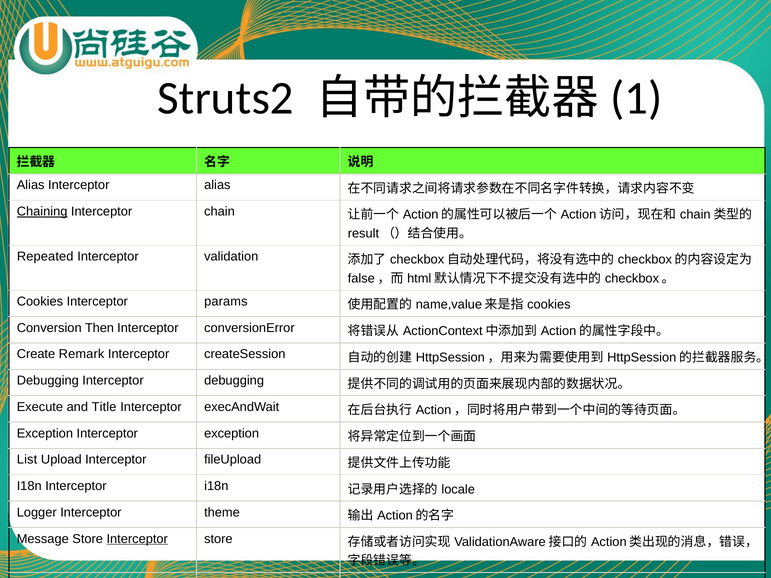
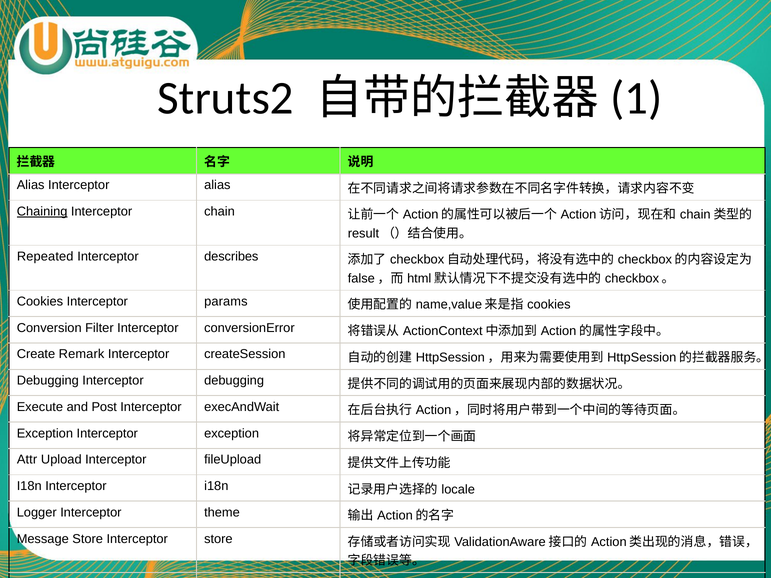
validation: validation -> describes
Then: Then -> Filter
Title: Title -> Post
List: List -> Attr
Interceptor at (137, 539) underline: present -> none
